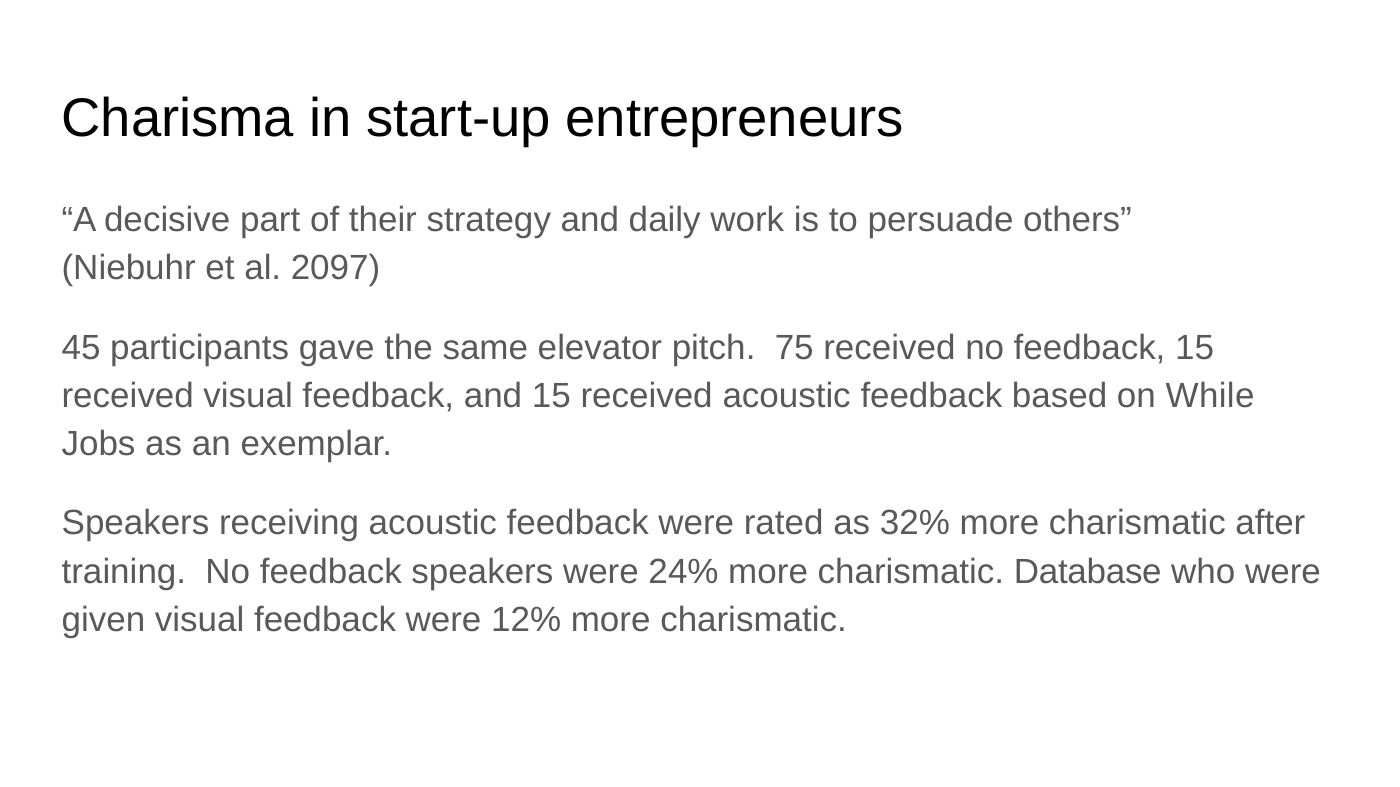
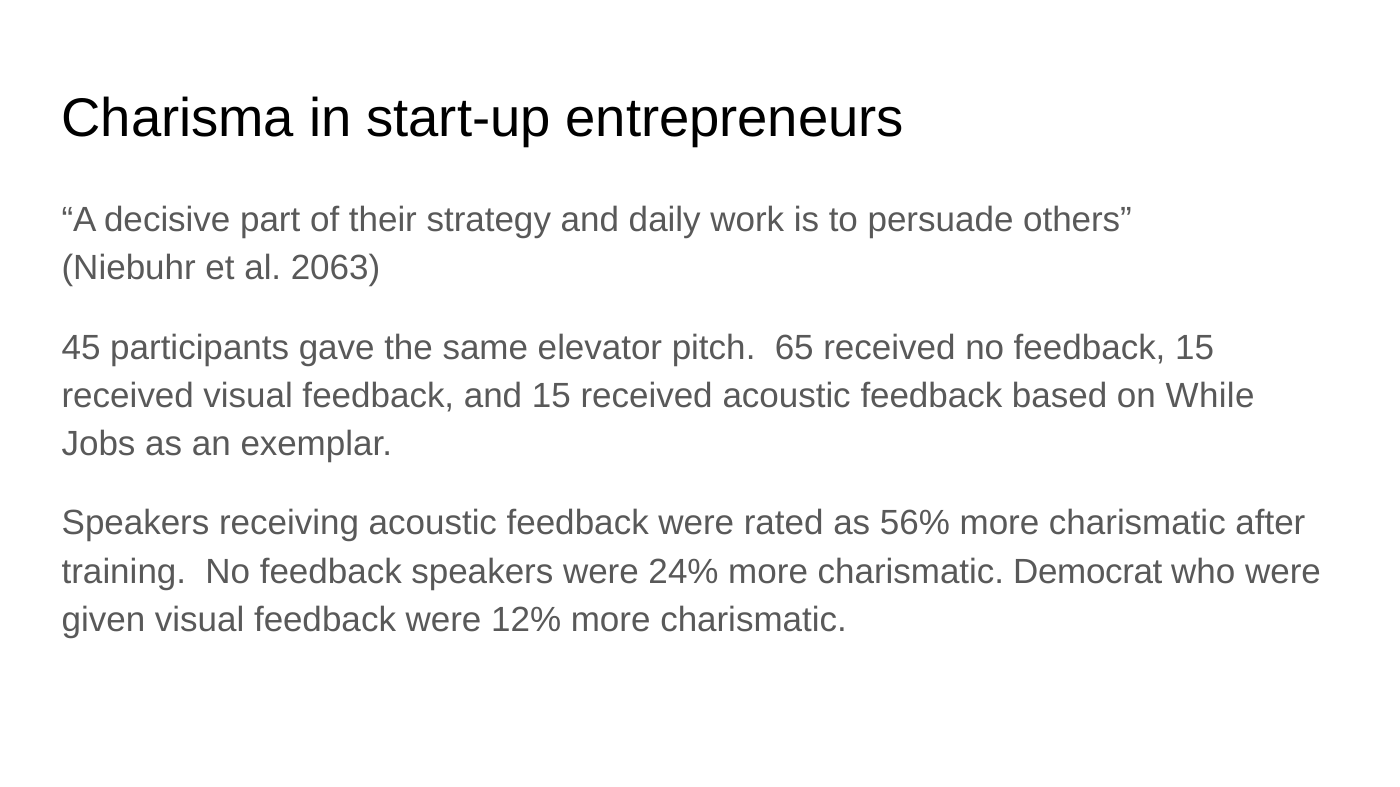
2097: 2097 -> 2063
75: 75 -> 65
32%: 32% -> 56%
Database: Database -> Democrat
